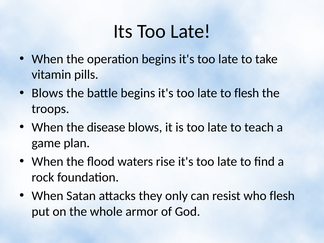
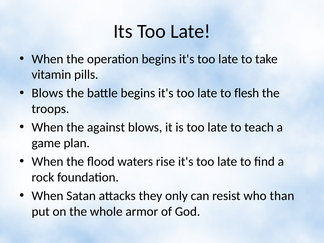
disease: disease -> against
who flesh: flesh -> than
